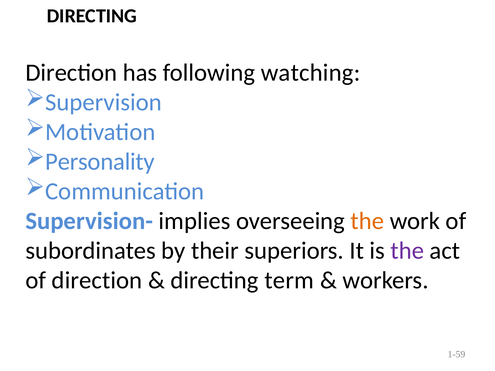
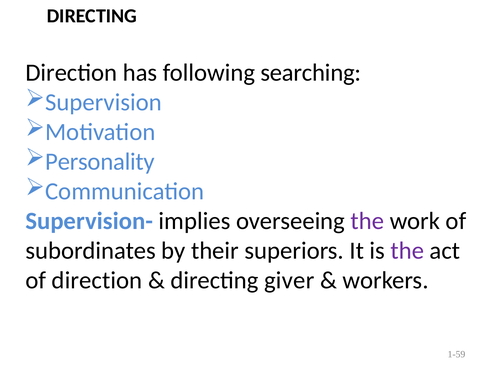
watching: watching -> searching
the at (367, 221) colour: orange -> purple
term: term -> giver
